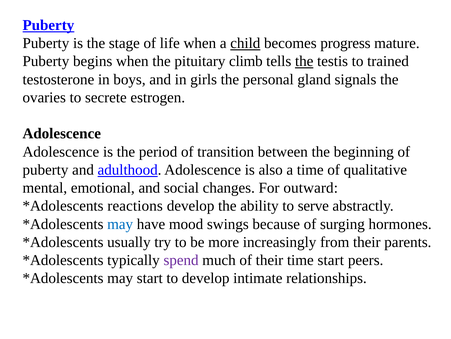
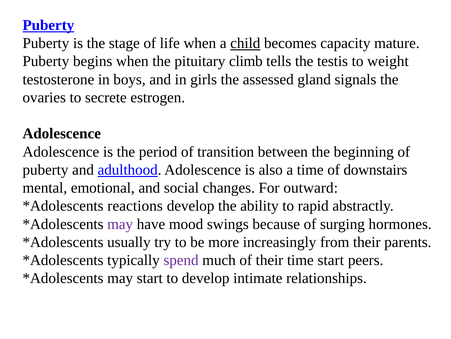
progress: progress -> capacity
the at (304, 61) underline: present -> none
trained: trained -> weight
personal: personal -> assessed
qualitative: qualitative -> downstairs
serve: serve -> rapid
may at (120, 224) colour: blue -> purple
